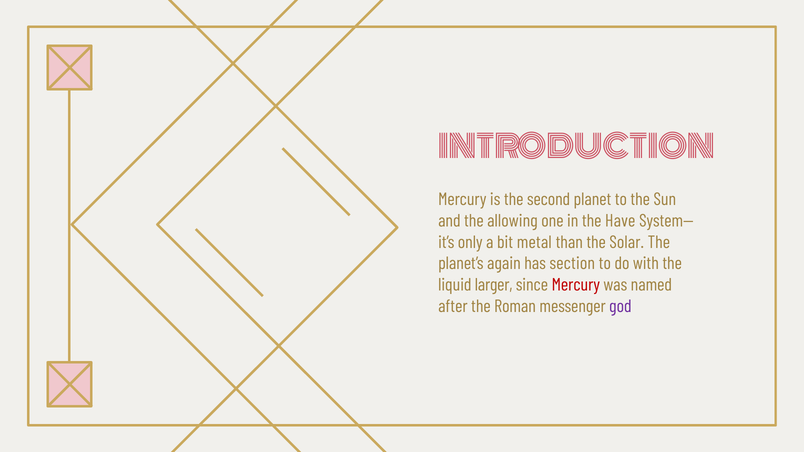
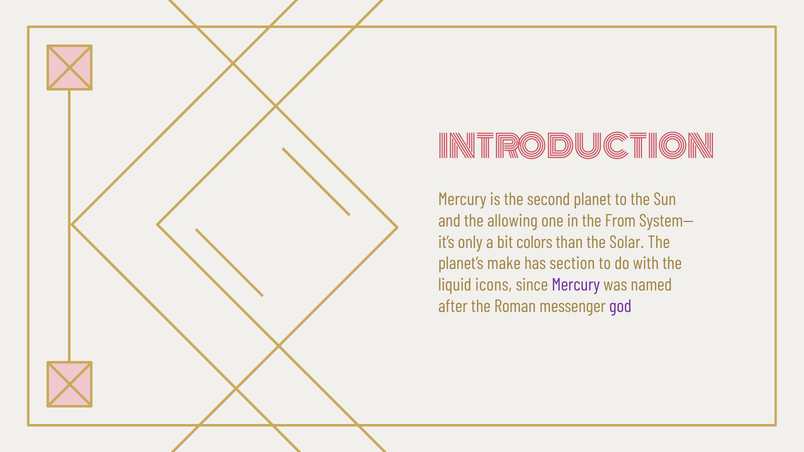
Have: Have -> From
metal: metal -> colors
again: again -> make
larger: larger -> icons
Mercury at (576, 285) colour: red -> purple
